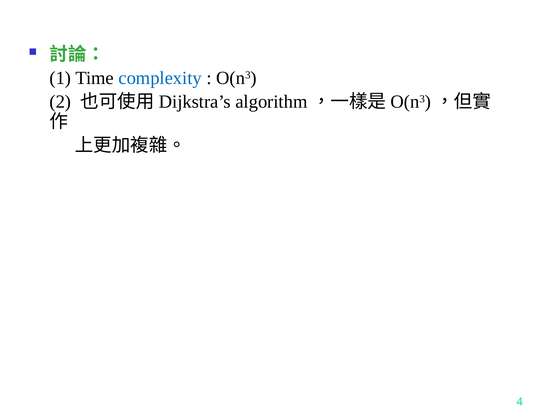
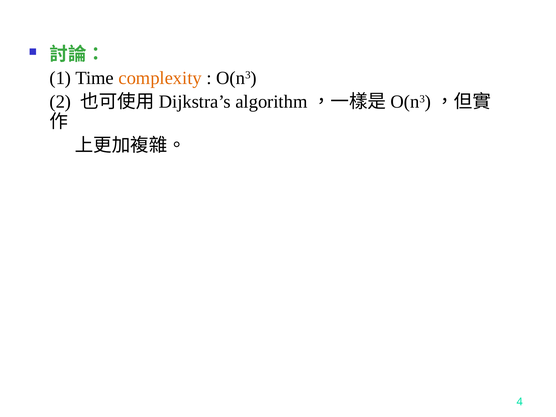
complexity colour: blue -> orange
